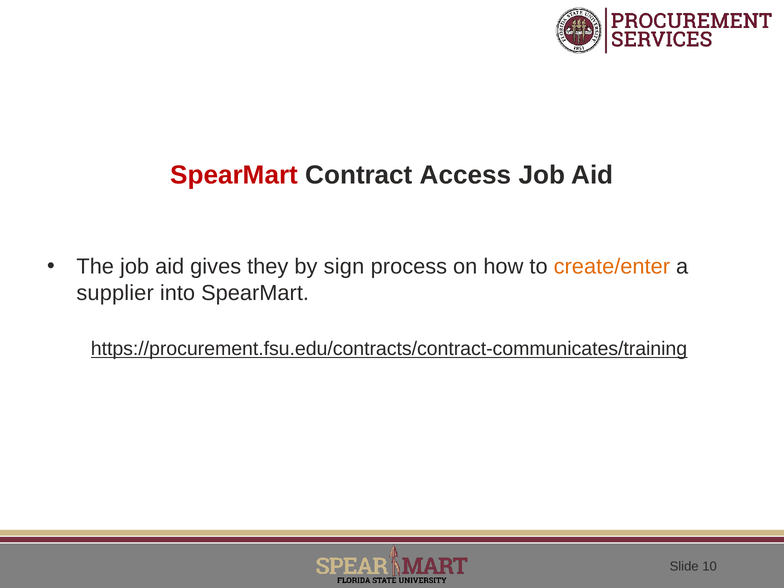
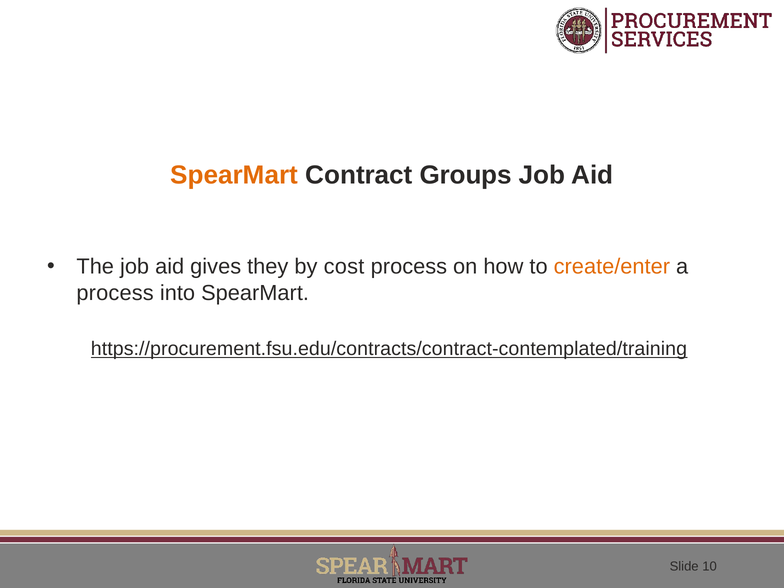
SpearMart at (234, 175) colour: red -> orange
Access: Access -> Groups
sign: sign -> cost
supplier at (115, 293): supplier -> process
https://procurement.fsu.edu/contracts/contract-communicates/training: https://procurement.fsu.edu/contracts/contract-communicates/training -> https://procurement.fsu.edu/contracts/contract-contemplated/training
